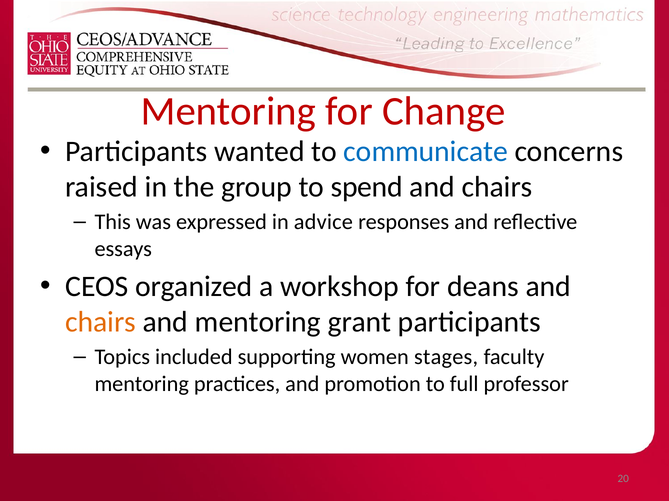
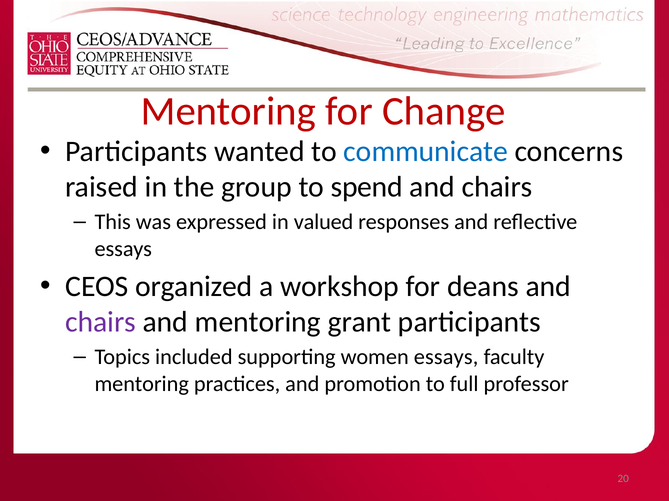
advice: advice -> valued
chairs at (101, 322) colour: orange -> purple
women stages: stages -> essays
